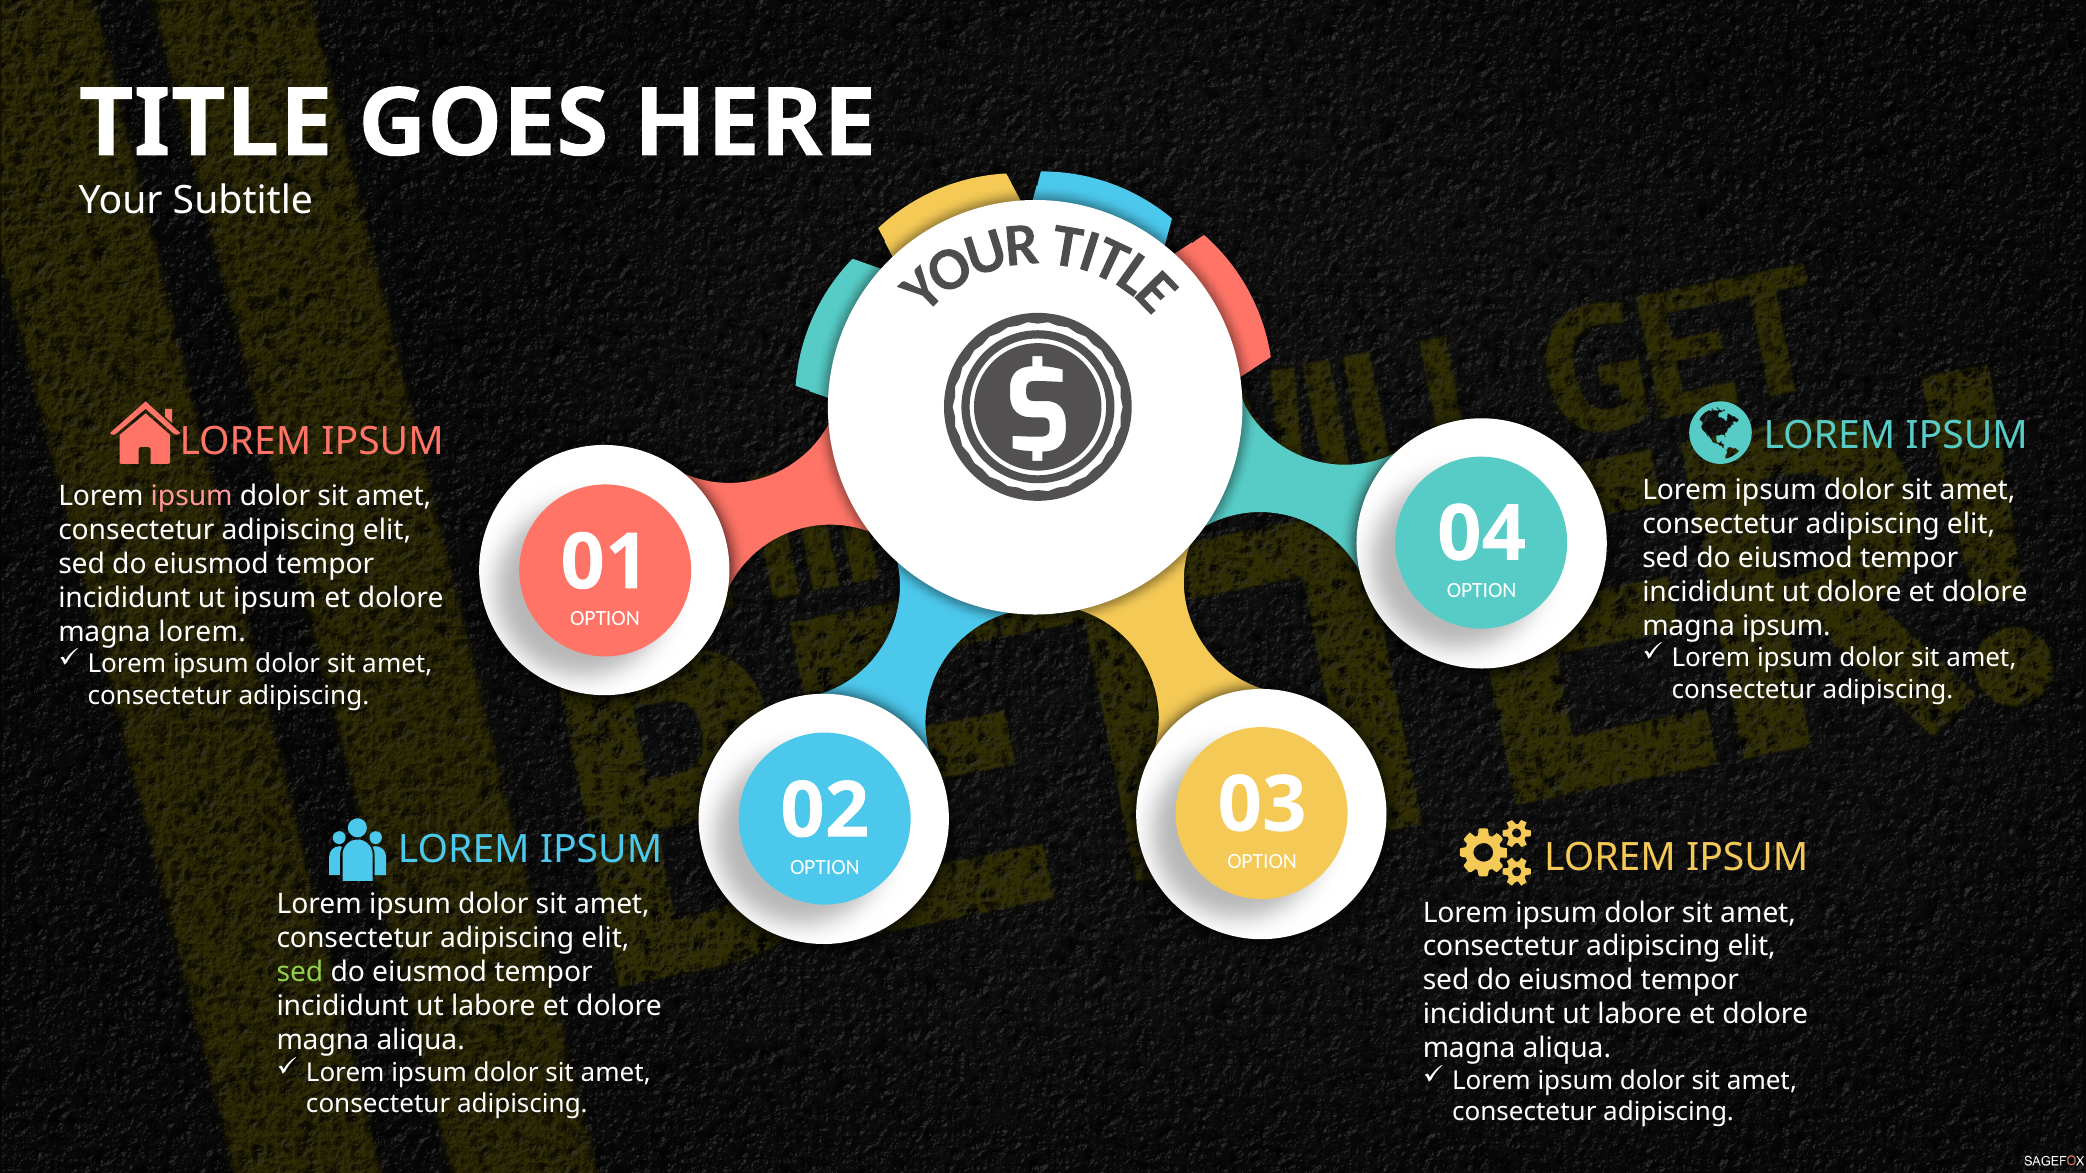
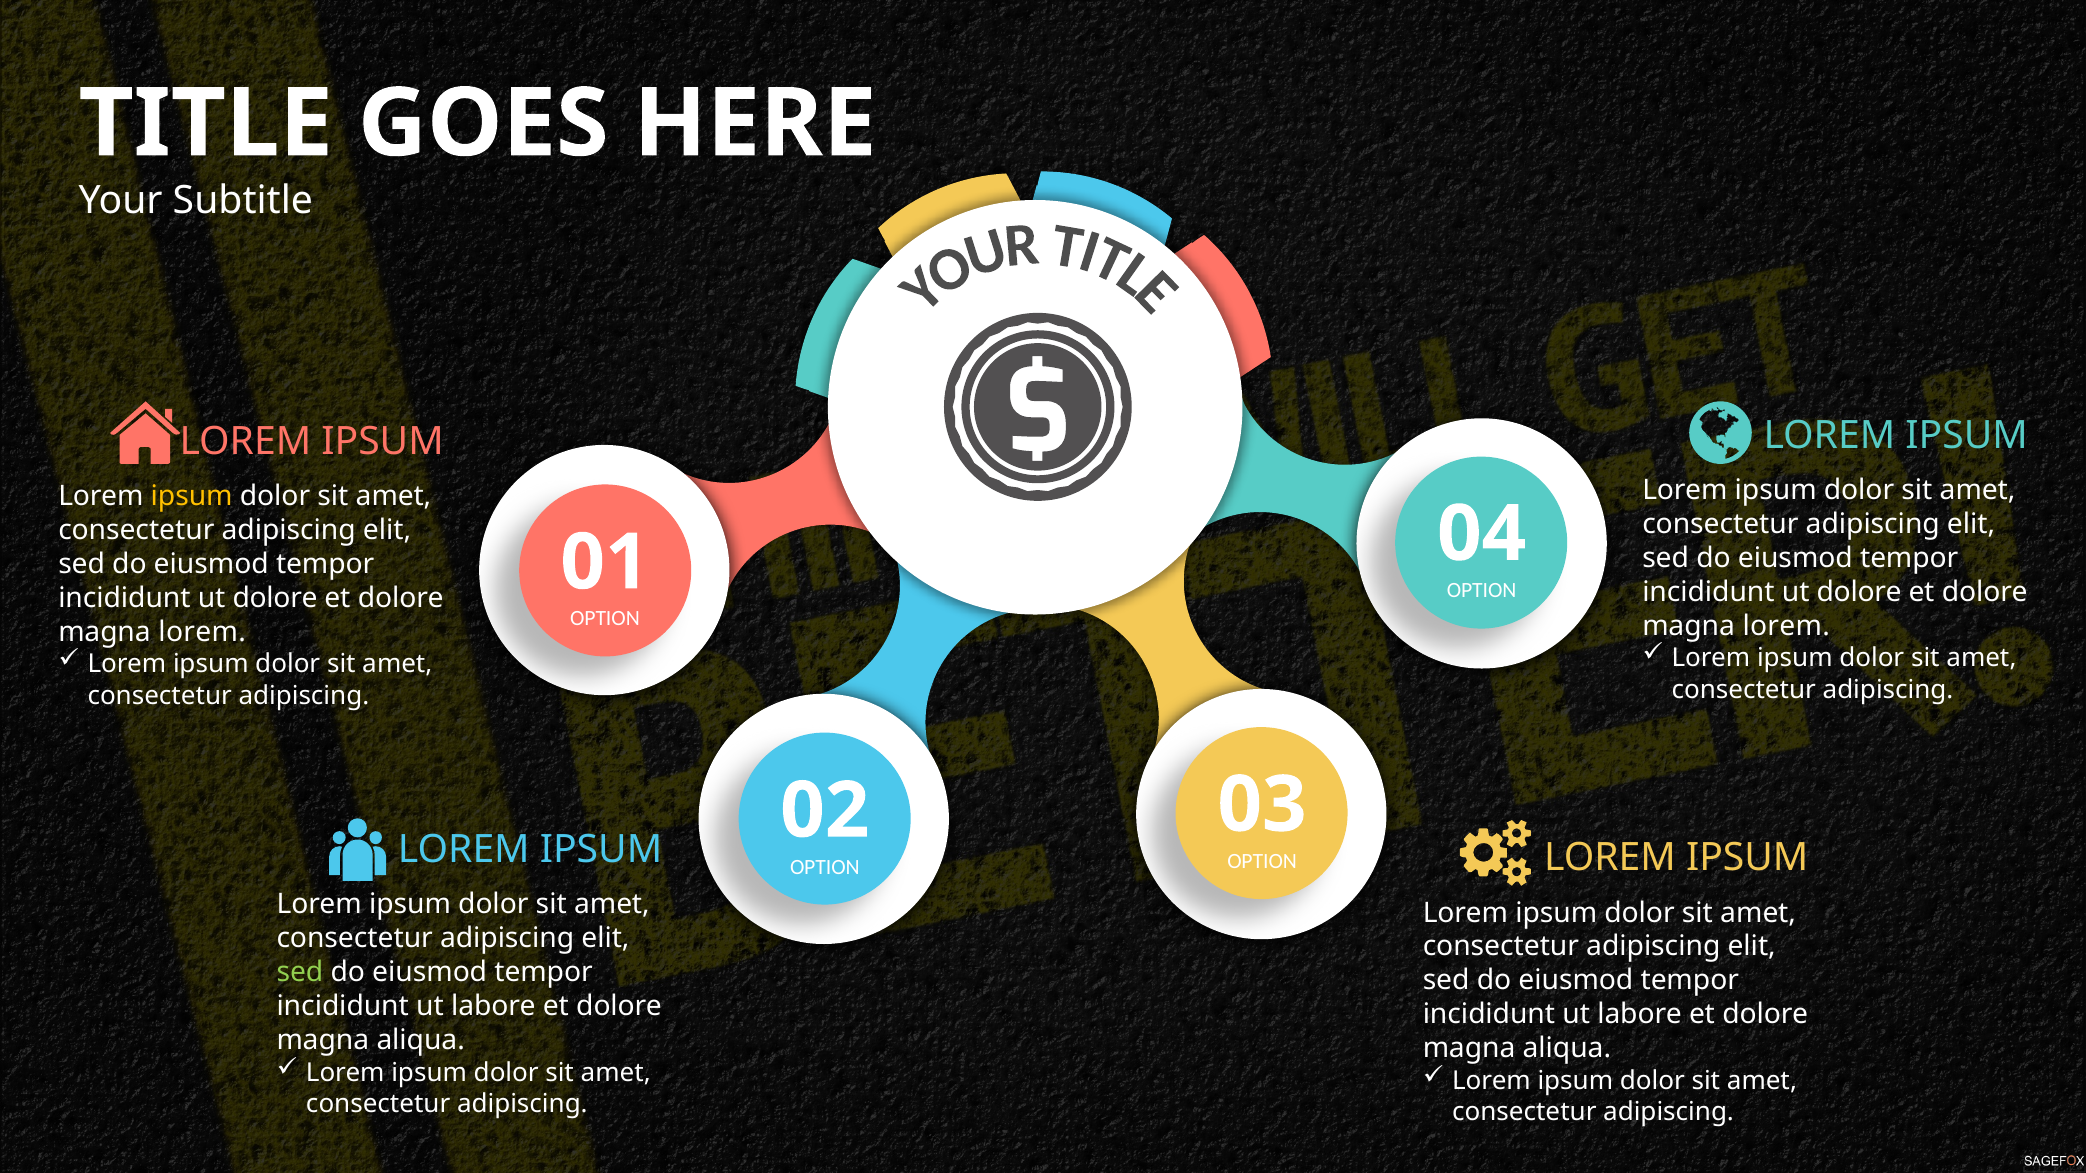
ipsum at (192, 496) colour: pink -> yellow
ipsum at (275, 598): ipsum -> dolore
ipsum at (1786, 626): ipsum -> lorem
